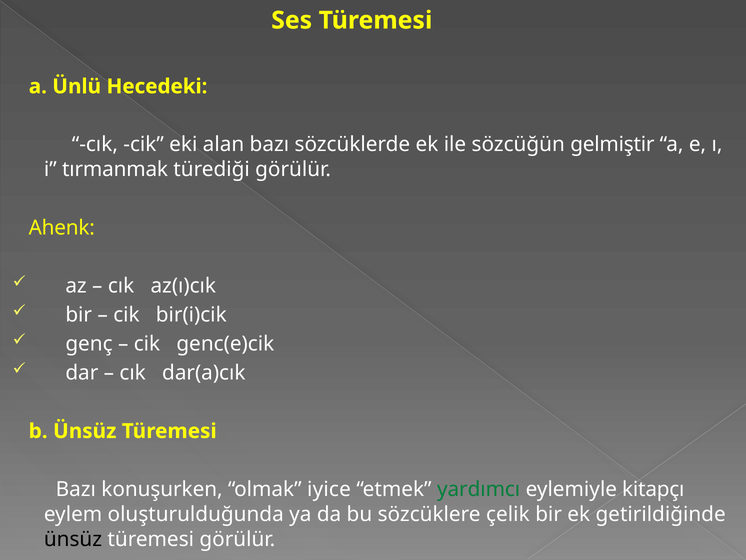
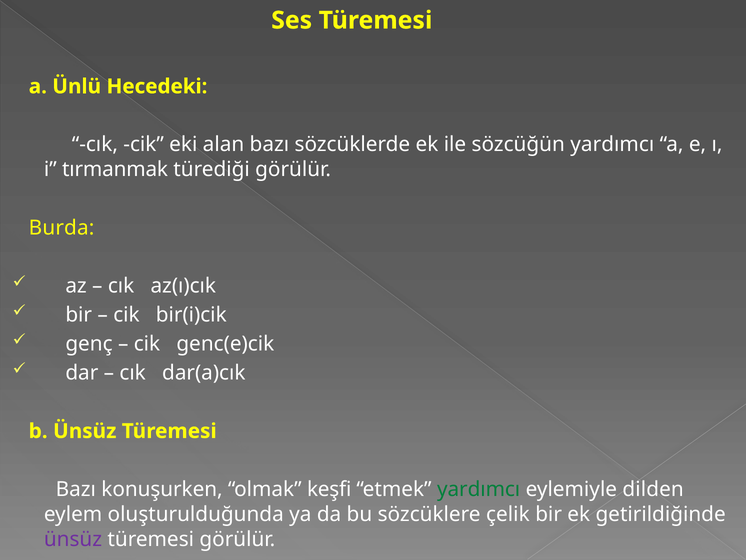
sözcüğün gelmiştir: gelmiştir -> yardımcı
Ahenk: Ahenk -> Burda
iyice: iyice -> keşfi
kitapçı: kitapçı -> dilden
ünsüz at (73, 539) colour: black -> purple
